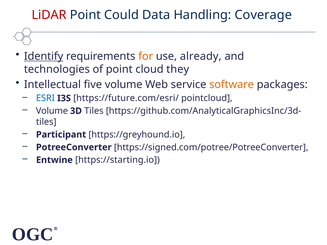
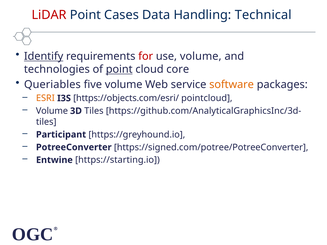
Could: Could -> Cases
Coverage: Coverage -> Technical
for colour: orange -> red
use already: already -> volume
point at (119, 69) underline: none -> present
they: they -> core
Intellectual: Intellectual -> Queriables
ESRI colour: blue -> orange
https://future.com/esri/: https://future.com/esri/ -> https://objects.com/esri/
